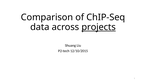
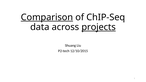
Comparison underline: none -> present
